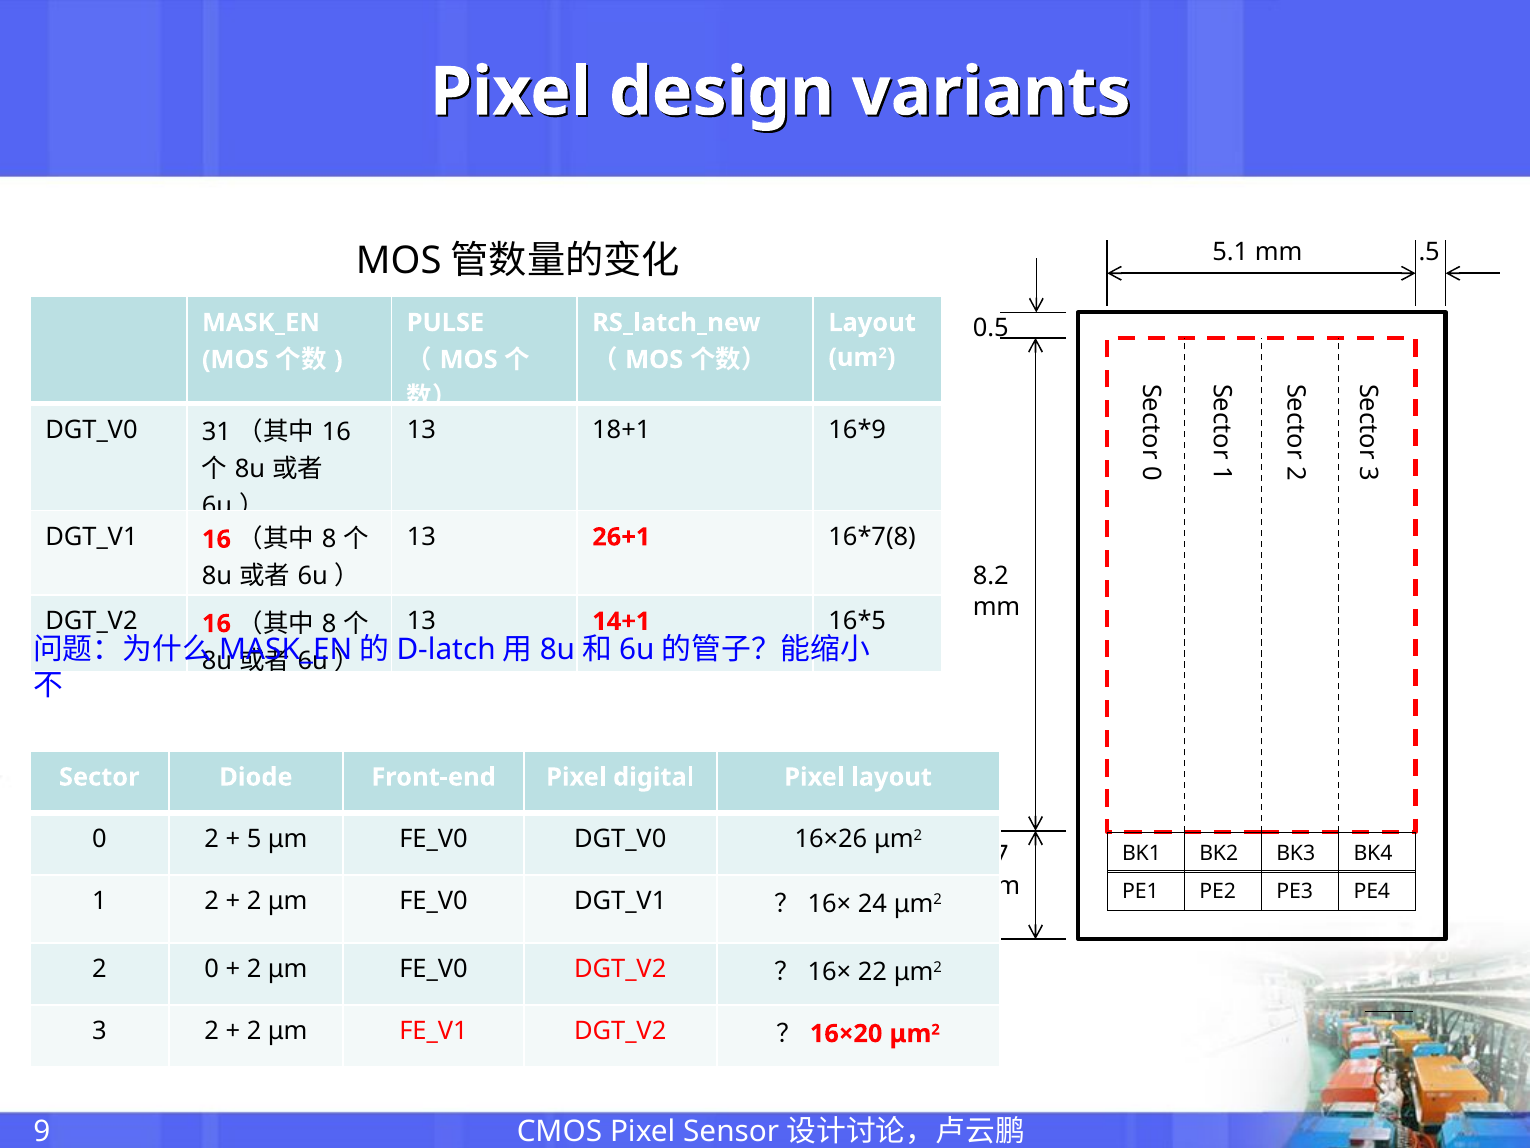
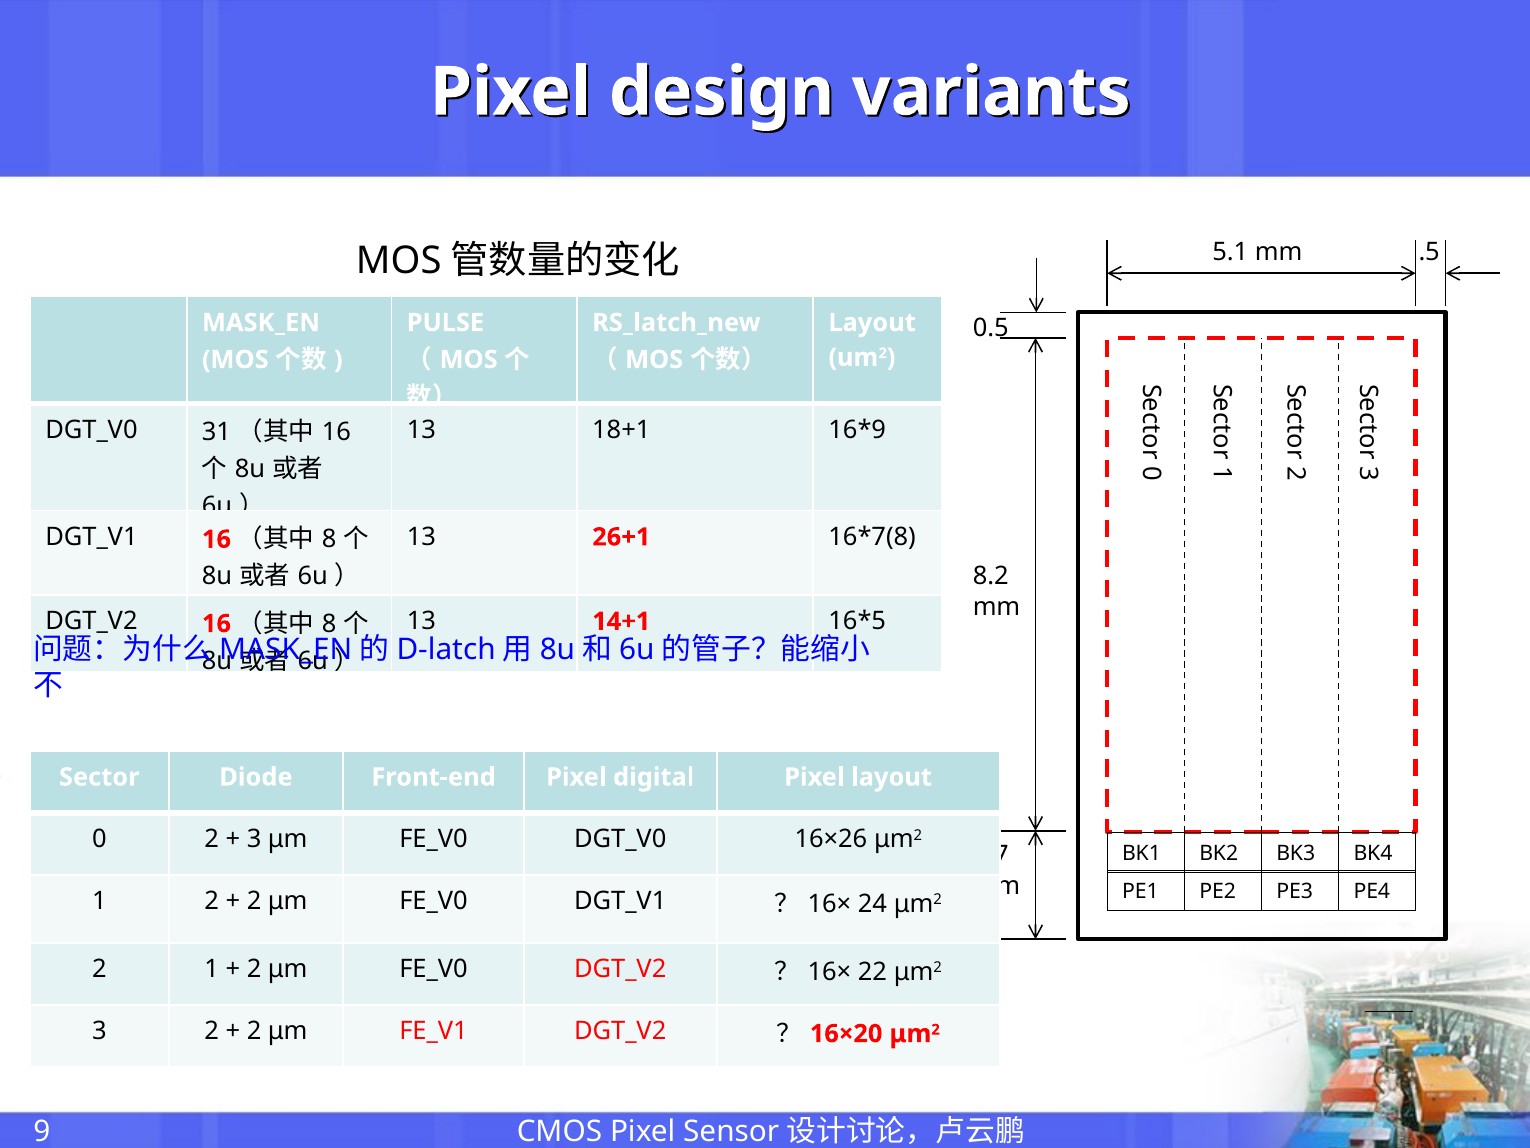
5 at (254, 839): 5 -> 3
2 0: 0 -> 1
